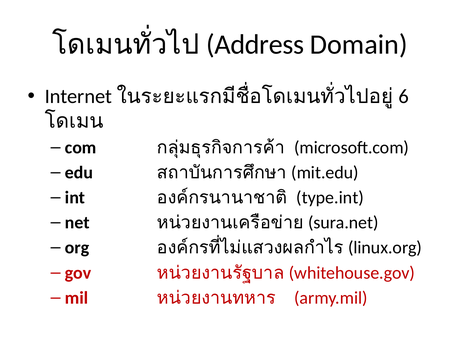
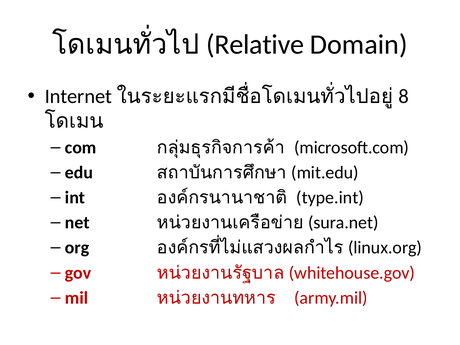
Address: Address -> Relative
6: 6 -> 8
